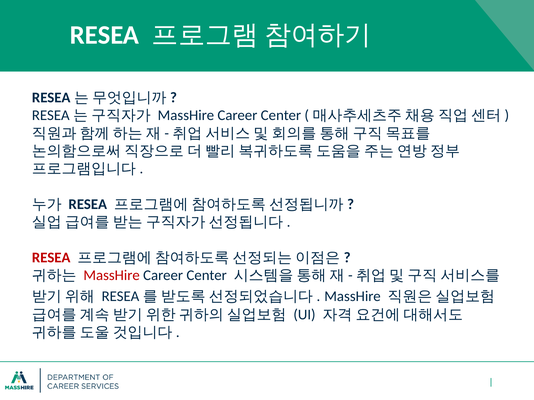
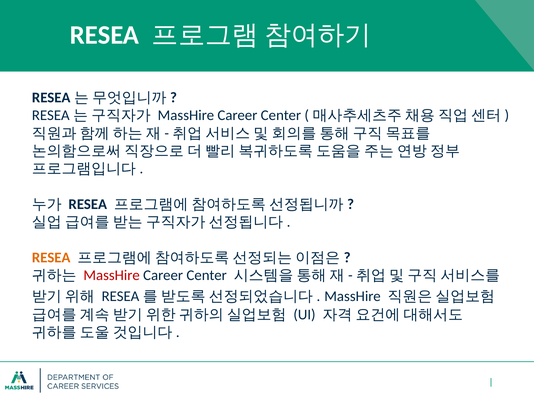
RESEA at (51, 258) colour: red -> orange
